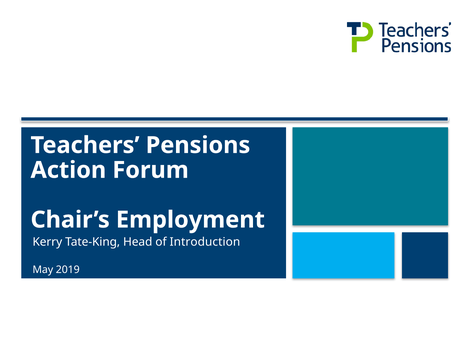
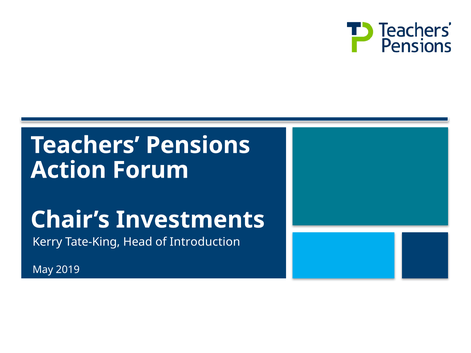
Employment: Employment -> Investments
